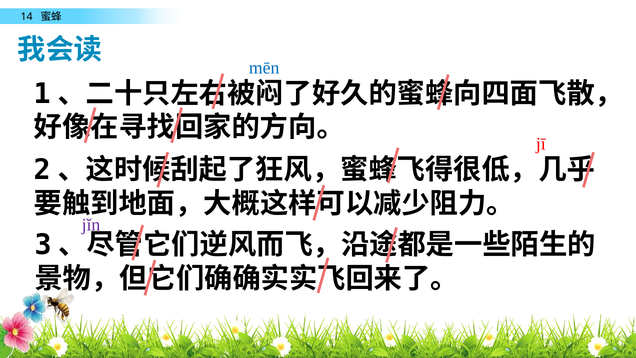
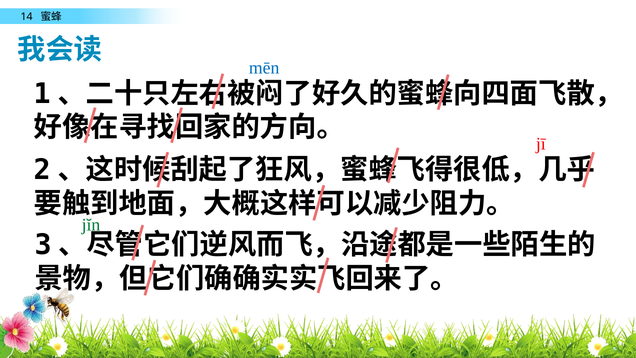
jĭn colour: purple -> green
